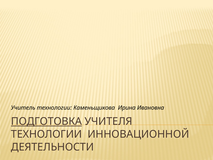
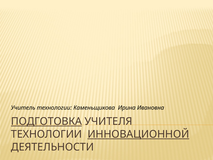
ИННОВАЦИОННОЙ underline: none -> present
